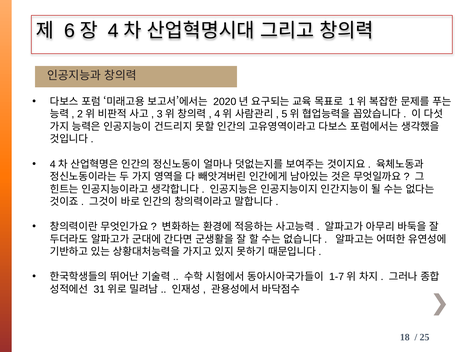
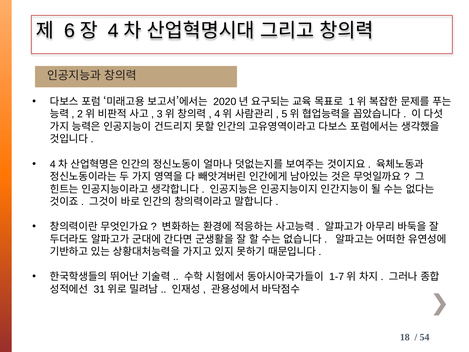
25: 25 -> 54
